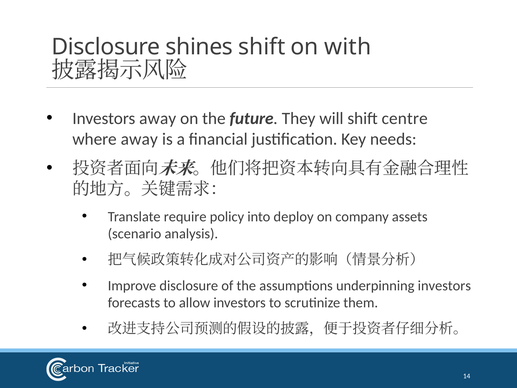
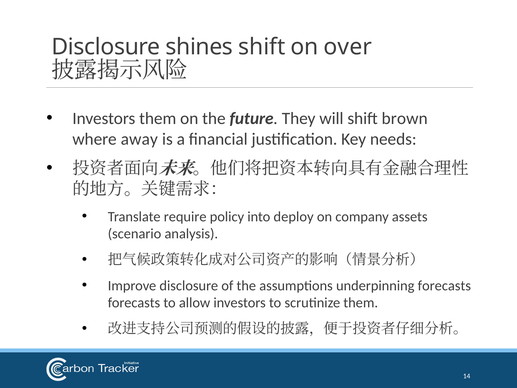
with: with -> over
Investors away: away -> them
centre: centre -> brown
underpinning investors: investors -> forecasts
